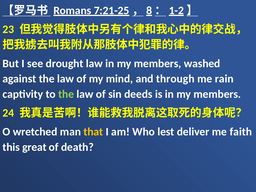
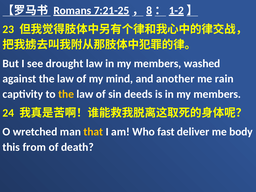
through: through -> another
the at (66, 94) colour: light green -> yellow
lest: lest -> fast
faith: faith -> body
great: great -> from
